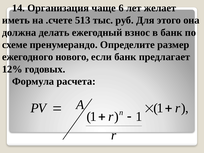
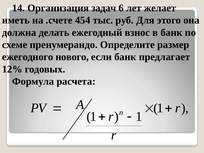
чаще: чаще -> задач
513: 513 -> 454
